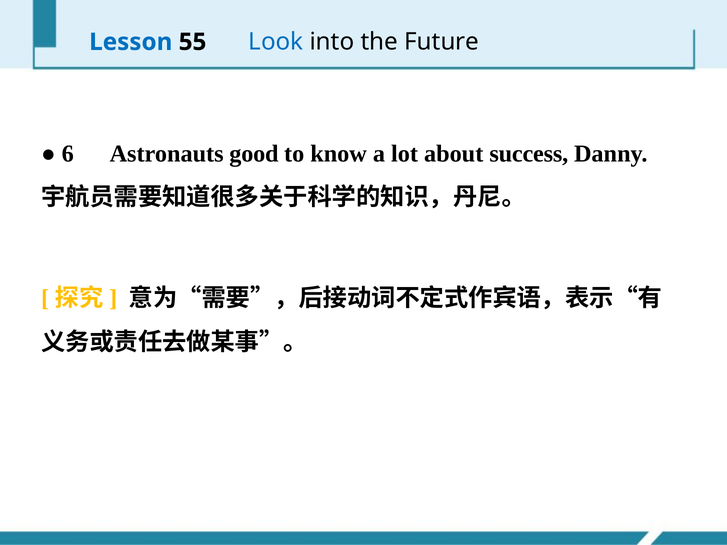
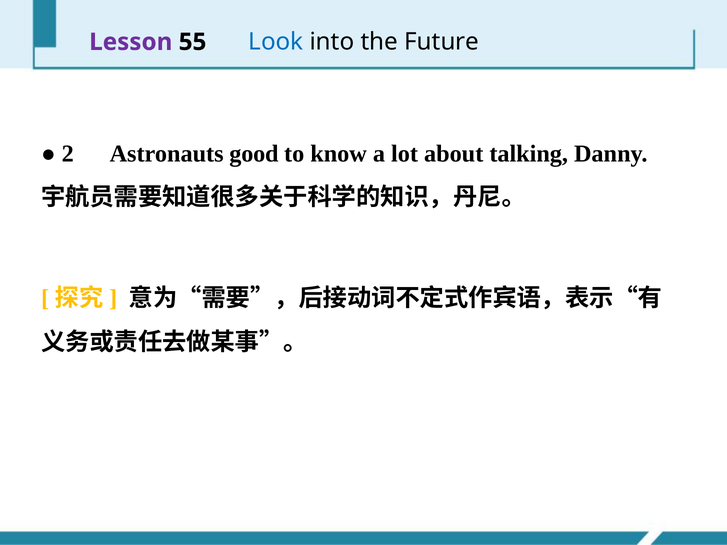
Lesson colour: blue -> purple
6: 6 -> 2
success: success -> talking
